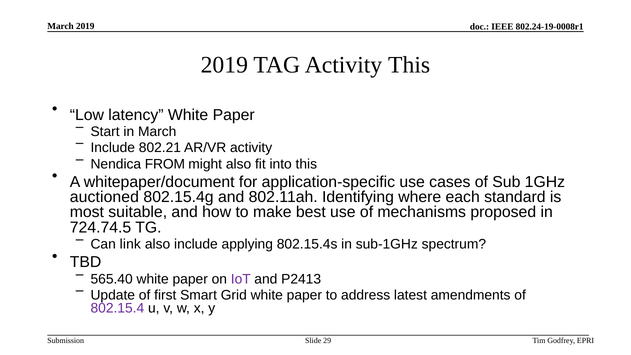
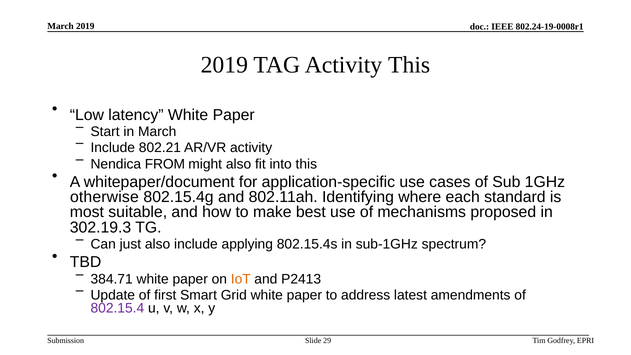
auctioned: auctioned -> otherwise
724.74.5: 724.74.5 -> 302.19.3
link: link -> just
565.40: 565.40 -> 384.71
IoT colour: purple -> orange
